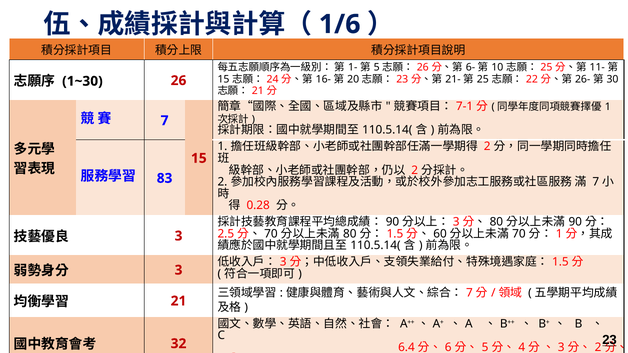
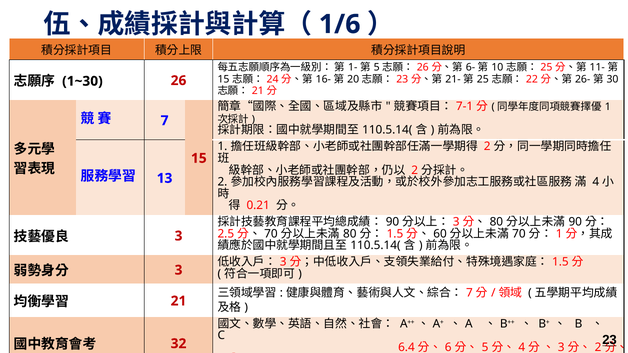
83: 83 -> 13
7 at (596, 182): 7 -> 4
0.28: 0.28 -> 0.21
